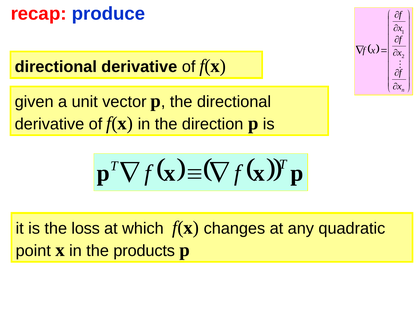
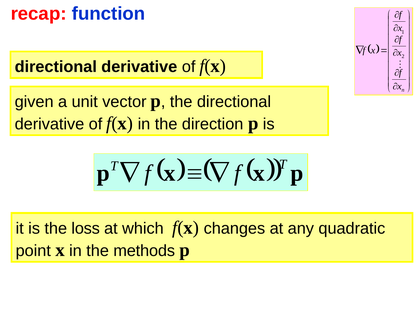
produce: produce -> function
products: products -> methods
